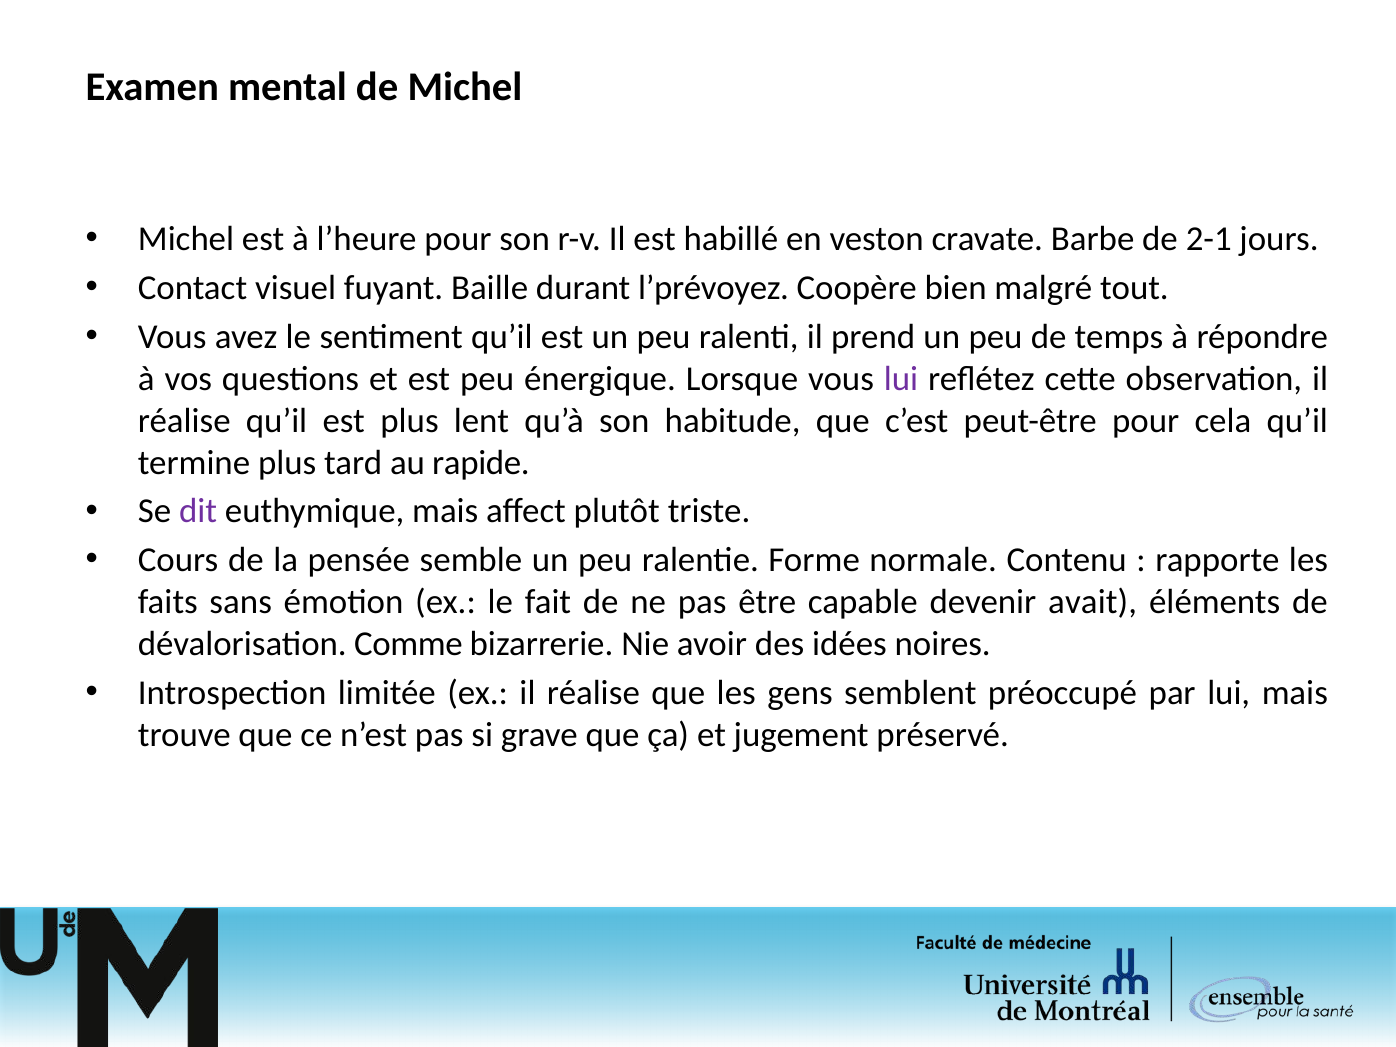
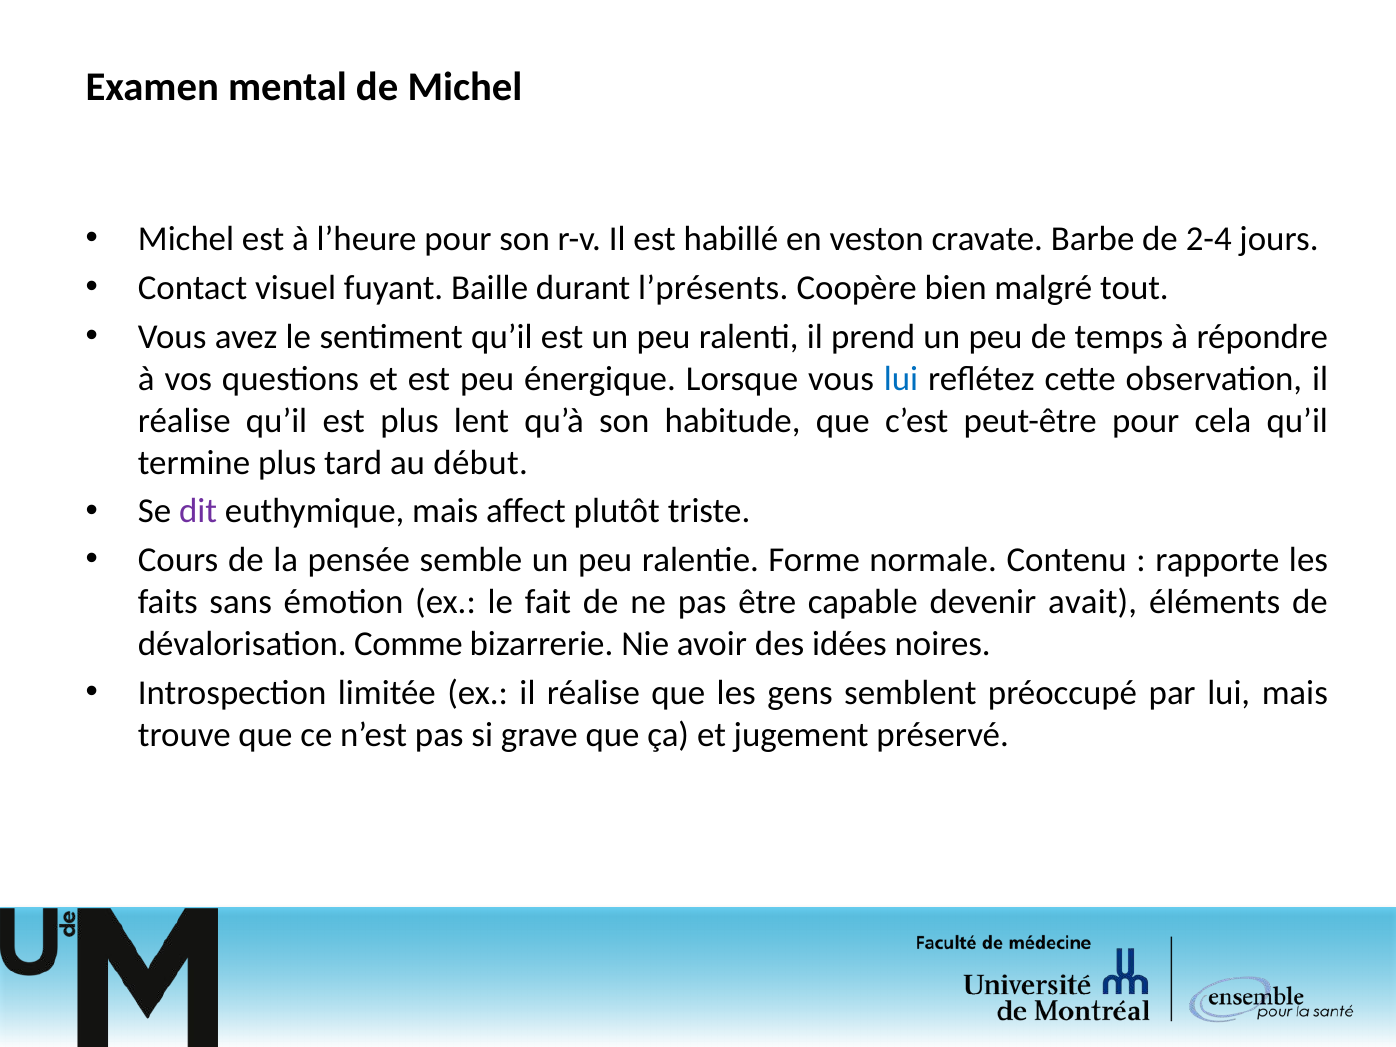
2-1: 2-1 -> 2-4
l’prévoyez: l’prévoyez -> l’présents
lui at (901, 379) colour: purple -> blue
rapide: rapide -> début
